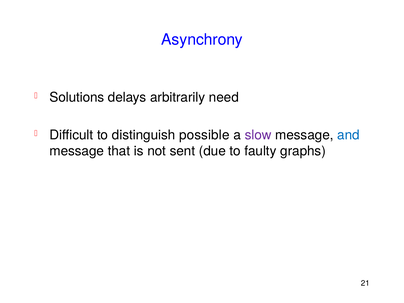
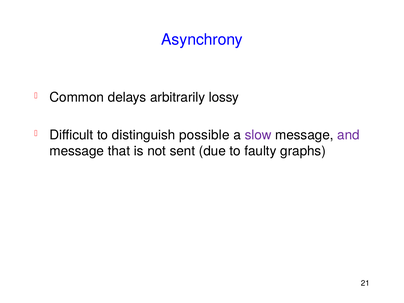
Solutions: Solutions -> Common
need: need -> lossy
and colour: blue -> purple
